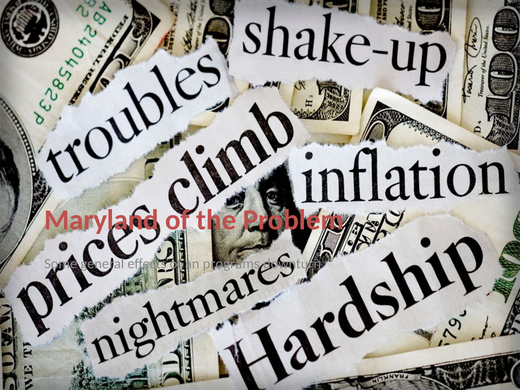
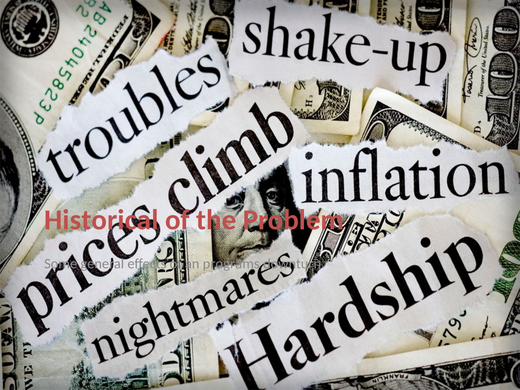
Maryland: Maryland -> Historical
